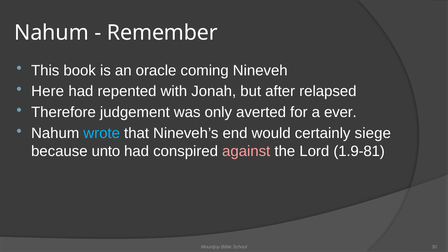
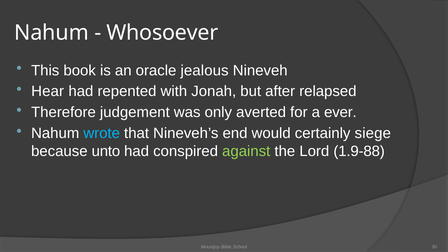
Remember: Remember -> Whosoever
coming: coming -> jealous
Here: Here -> Hear
against colour: pink -> light green
1.9-81: 1.9-81 -> 1.9-88
